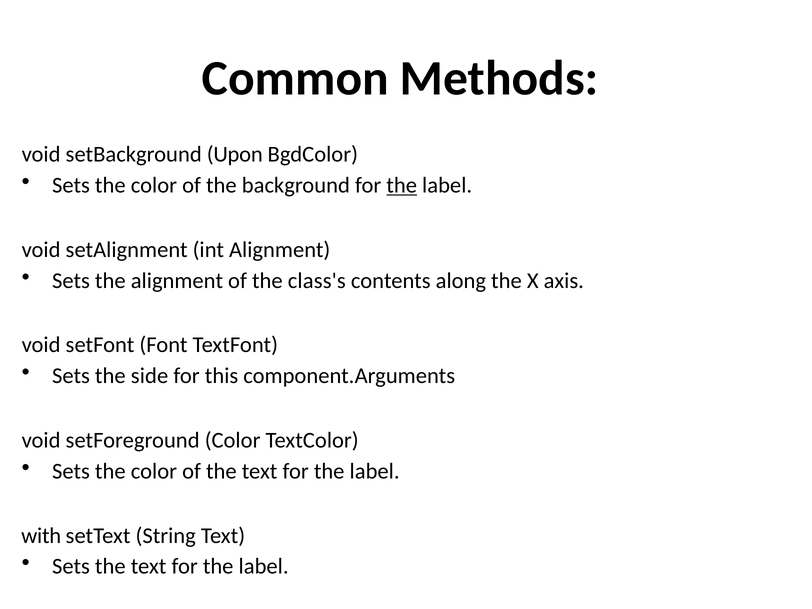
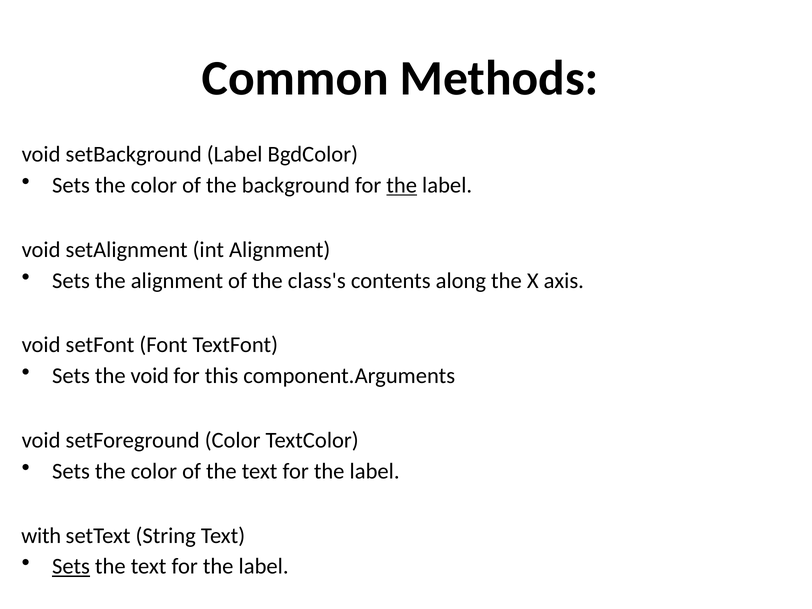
setBackground Upon: Upon -> Label
the side: side -> void
Sets at (71, 566) underline: none -> present
